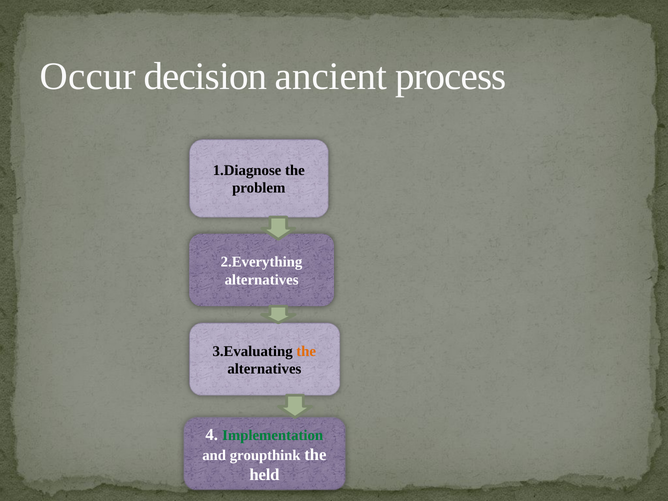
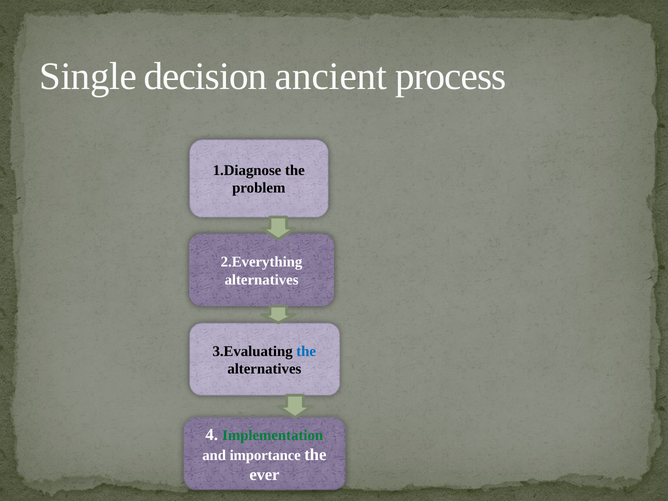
Occur: Occur -> Single
the at (306, 351) colour: orange -> blue
groupthink: groupthink -> importance
held: held -> ever
